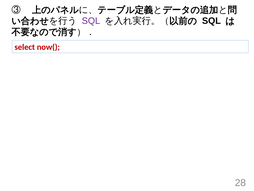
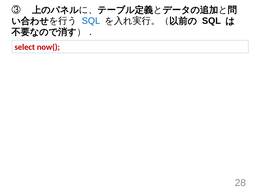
SQL at (91, 21) colour: purple -> blue
